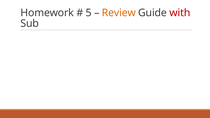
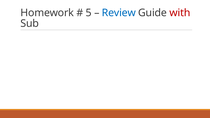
Review colour: orange -> blue
